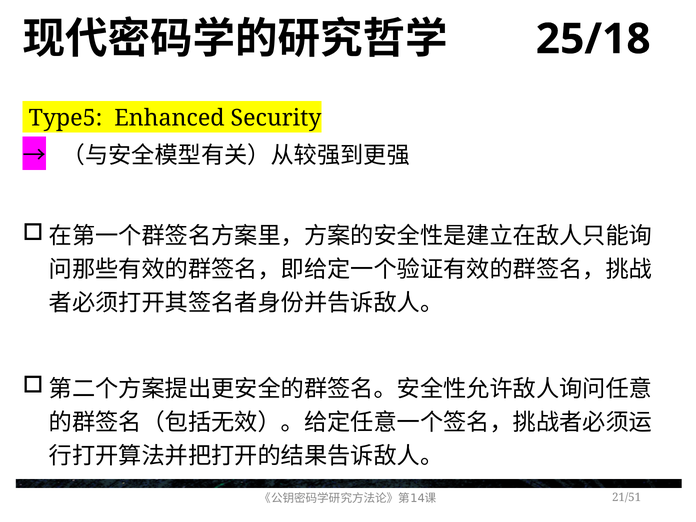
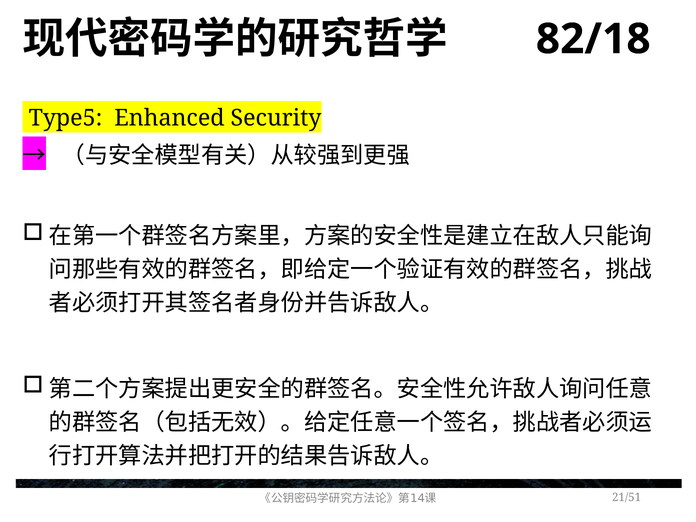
25/18: 25/18 -> 82/18
